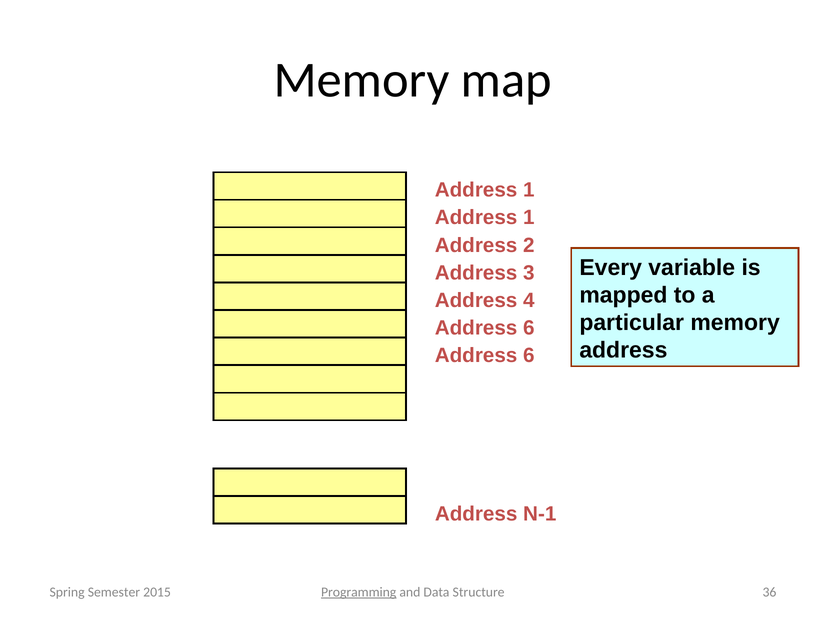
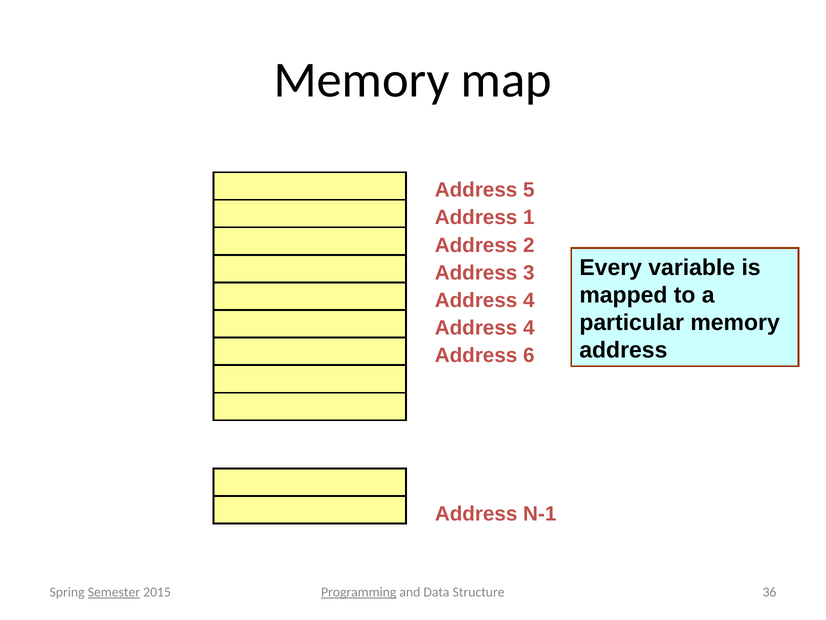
1 at (529, 190): 1 -> 5
6 at (529, 328): 6 -> 4
Semester underline: none -> present
